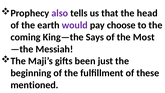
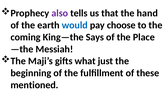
head: head -> hand
would colour: purple -> blue
Most: Most -> Place
been: been -> what
